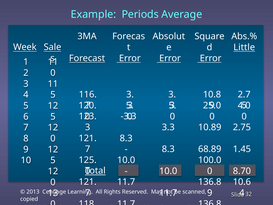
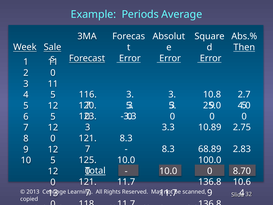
Little: Little -> Then
1.45: 1.45 -> 2.83
